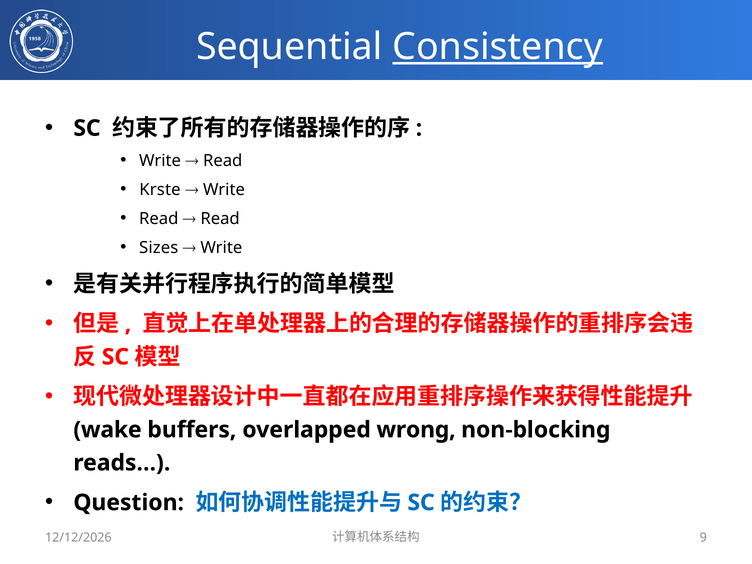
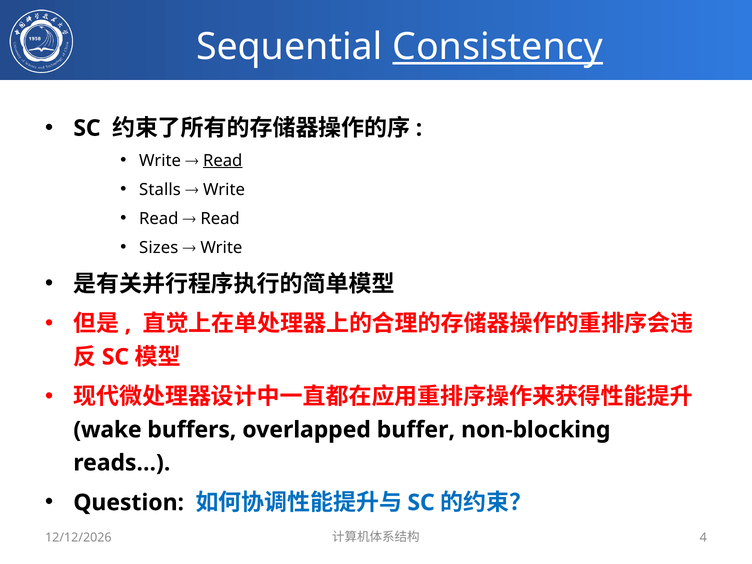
Read at (223, 161) underline: none -> present
Krste: Krste -> Stalls
wrong: wrong -> buffer
9: 9 -> 4
